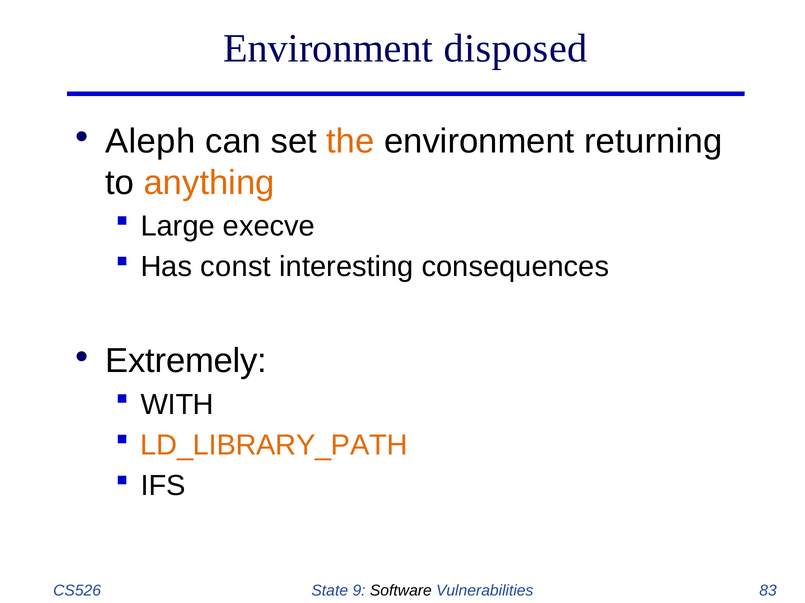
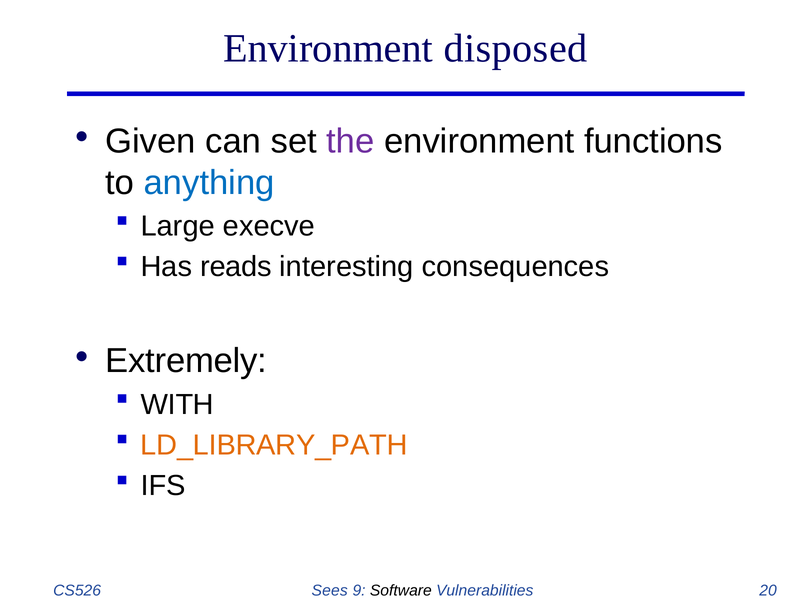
Aleph: Aleph -> Given
the colour: orange -> purple
returning: returning -> functions
anything colour: orange -> blue
const: const -> reads
State: State -> Sees
83: 83 -> 20
